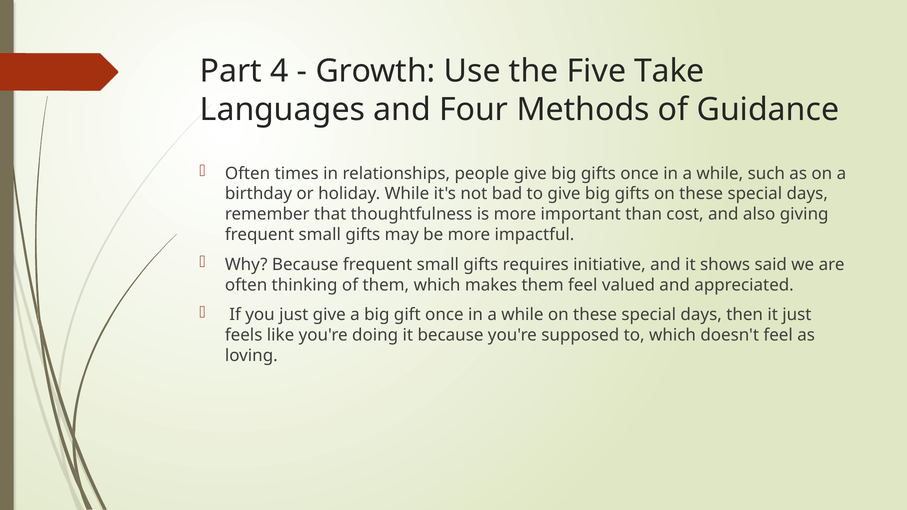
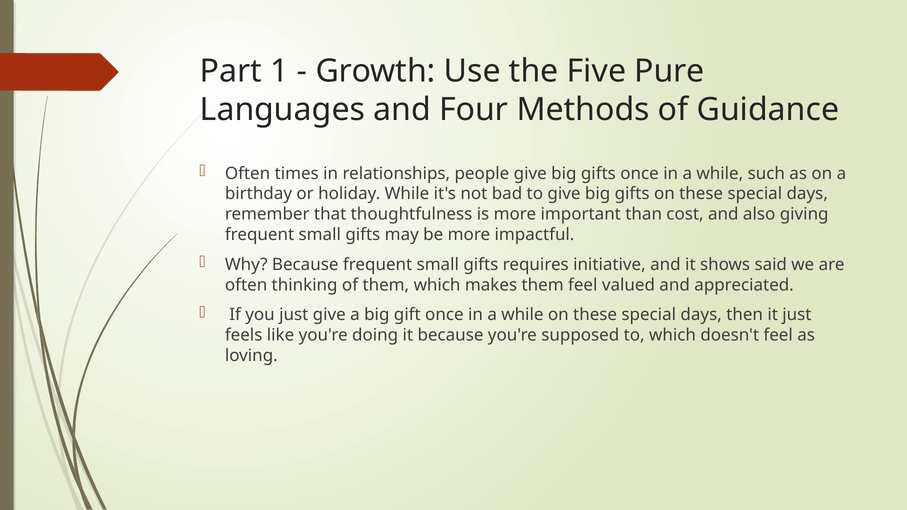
4: 4 -> 1
Take: Take -> Pure
